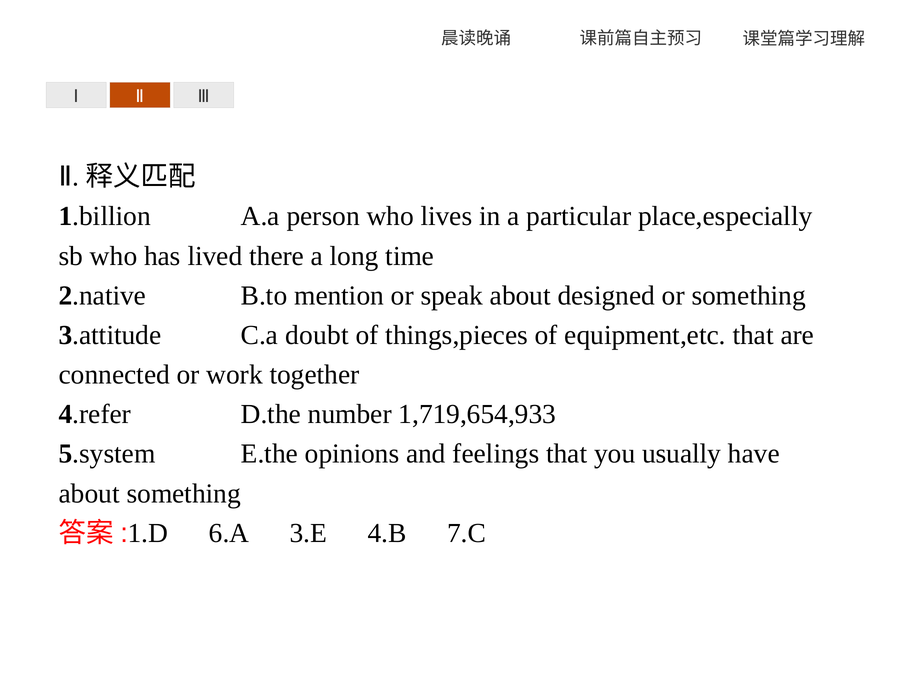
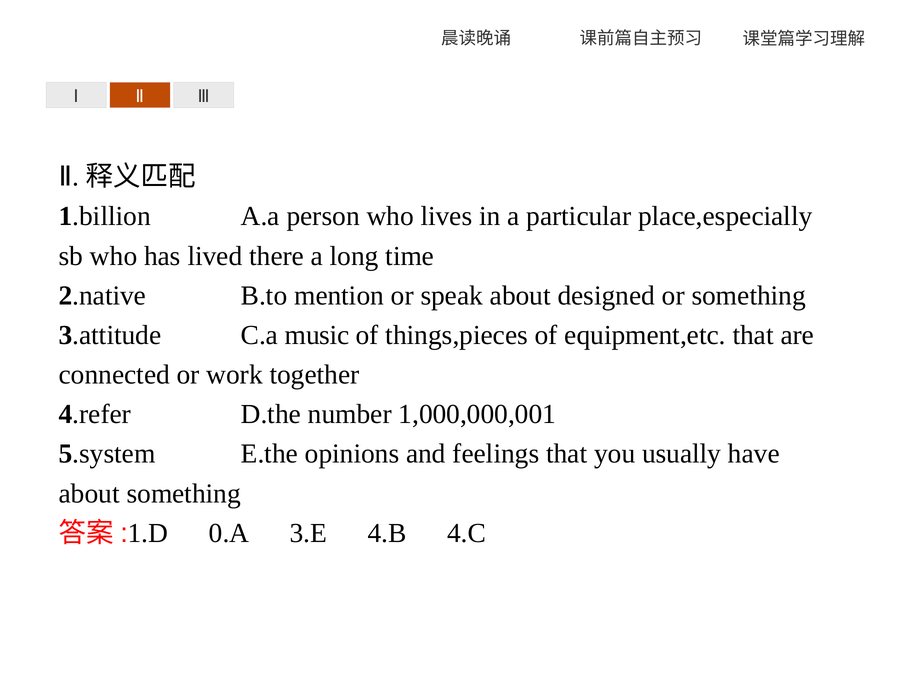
doubt: doubt -> music
1,719,654,933: 1,719,654,933 -> 1,000,000,001
6.A: 6.A -> 0.A
7.C: 7.C -> 4.C
